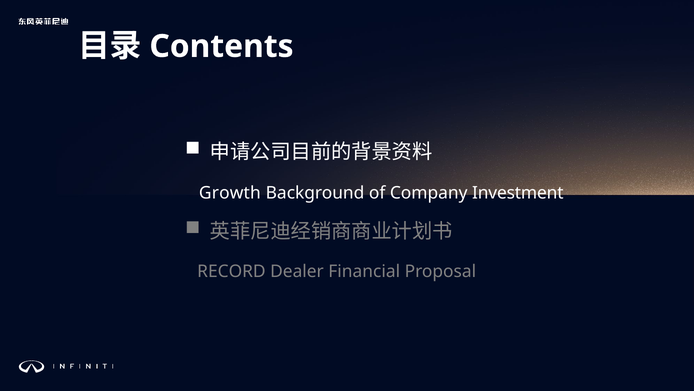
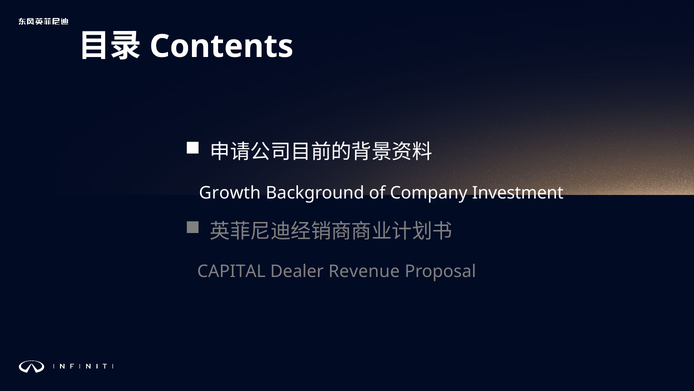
RECORD: RECORD -> CAPITAL
Financial: Financial -> Revenue
